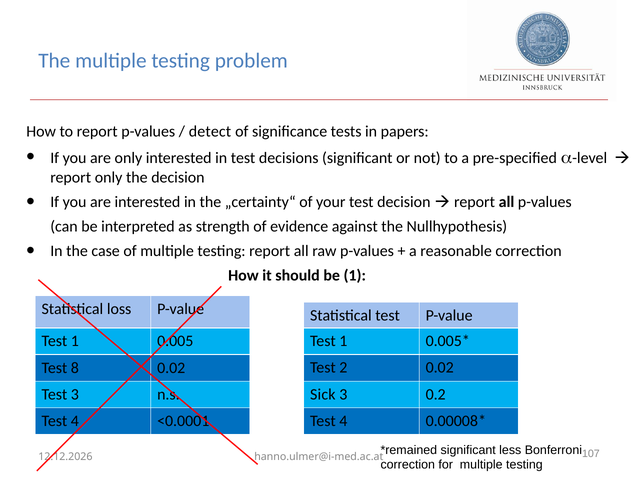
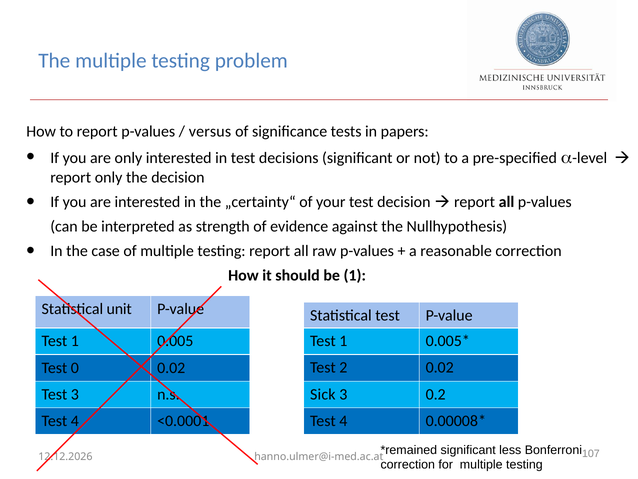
detect: detect -> versus
loss: loss -> unit
8: 8 -> 0
